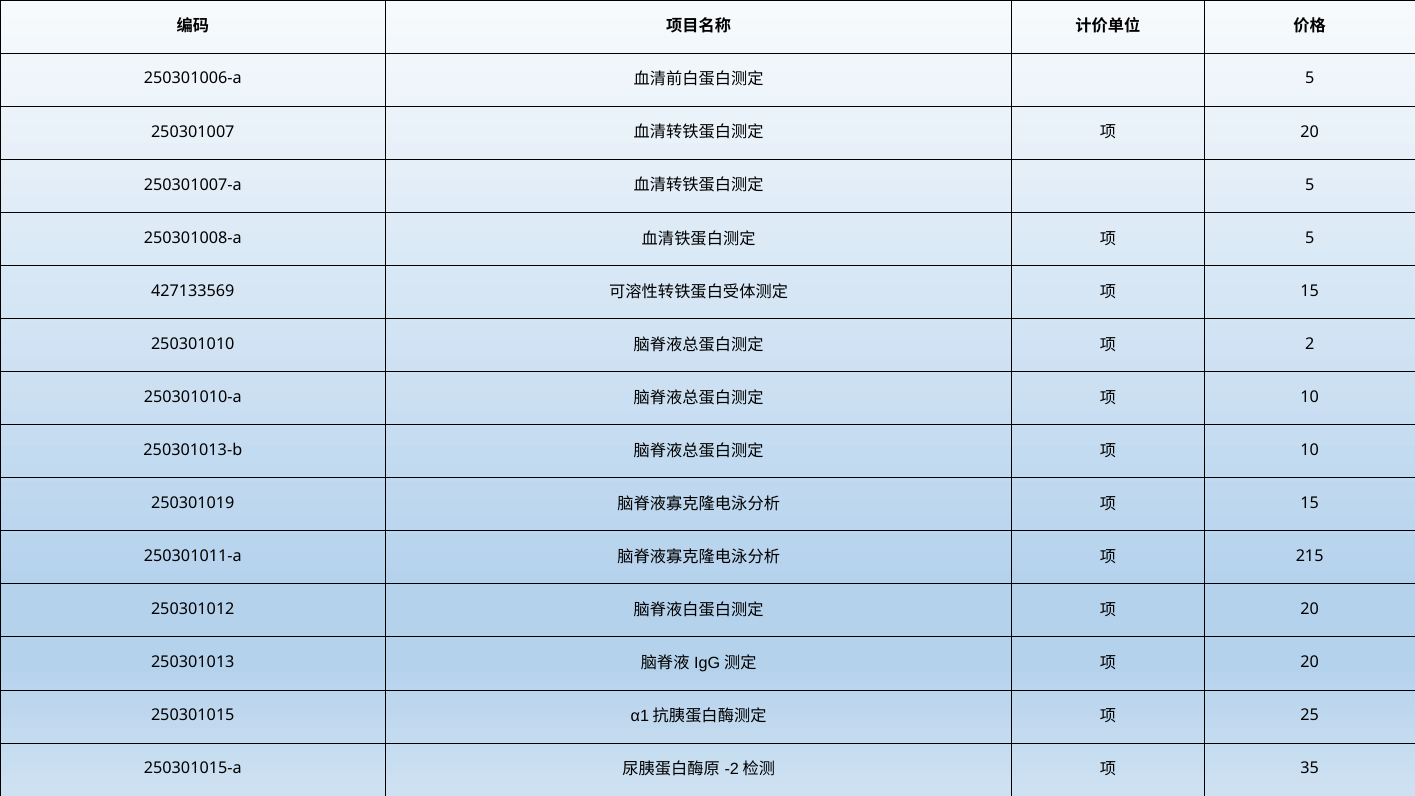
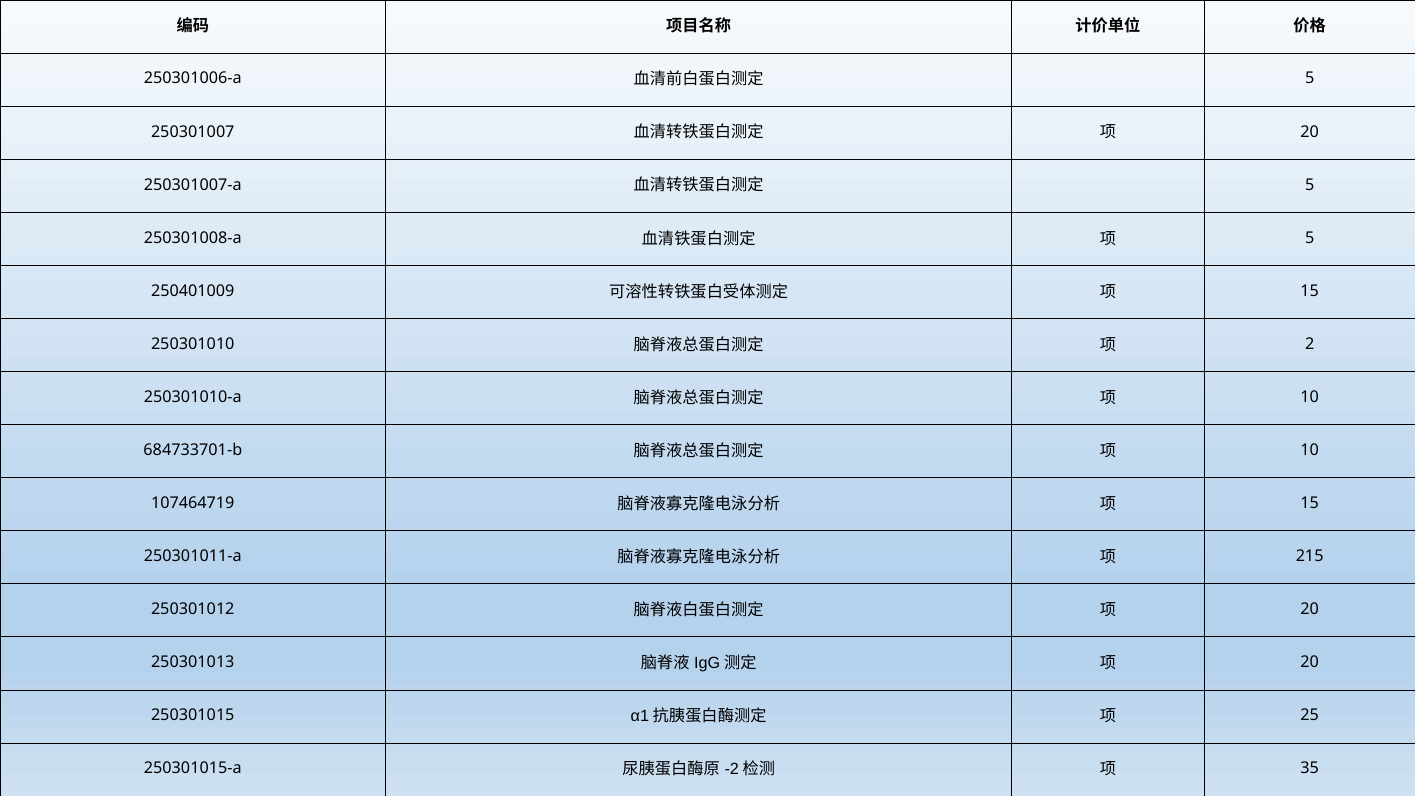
427133569: 427133569 -> 250401009
250301013-b: 250301013-b -> 684733701-b
250301019: 250301019 -> 107464719
